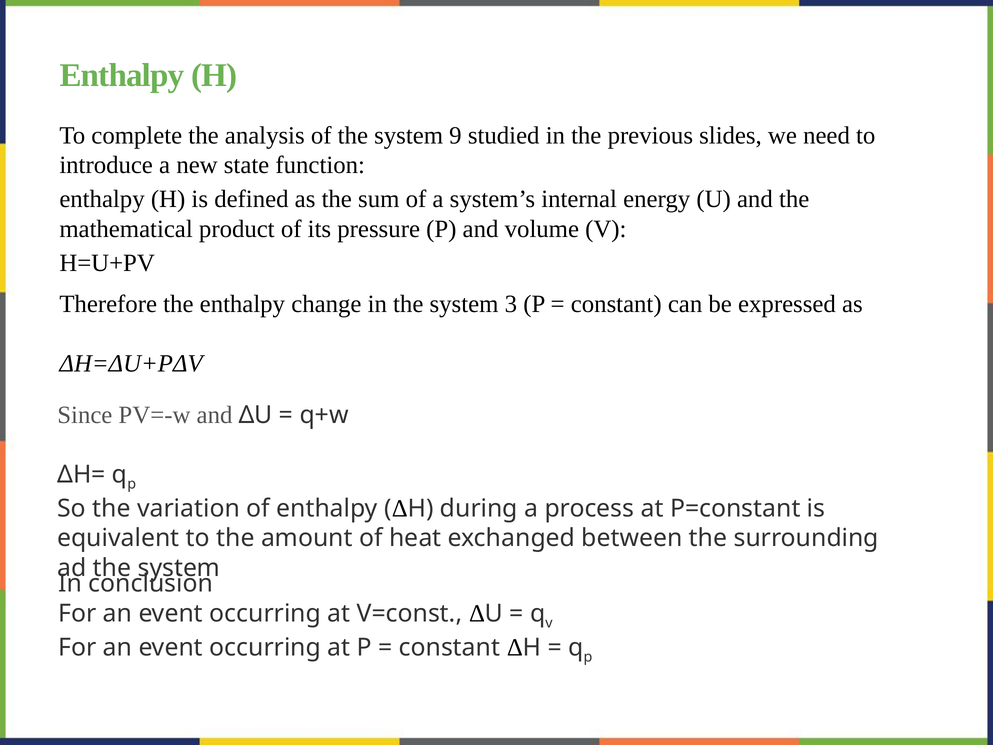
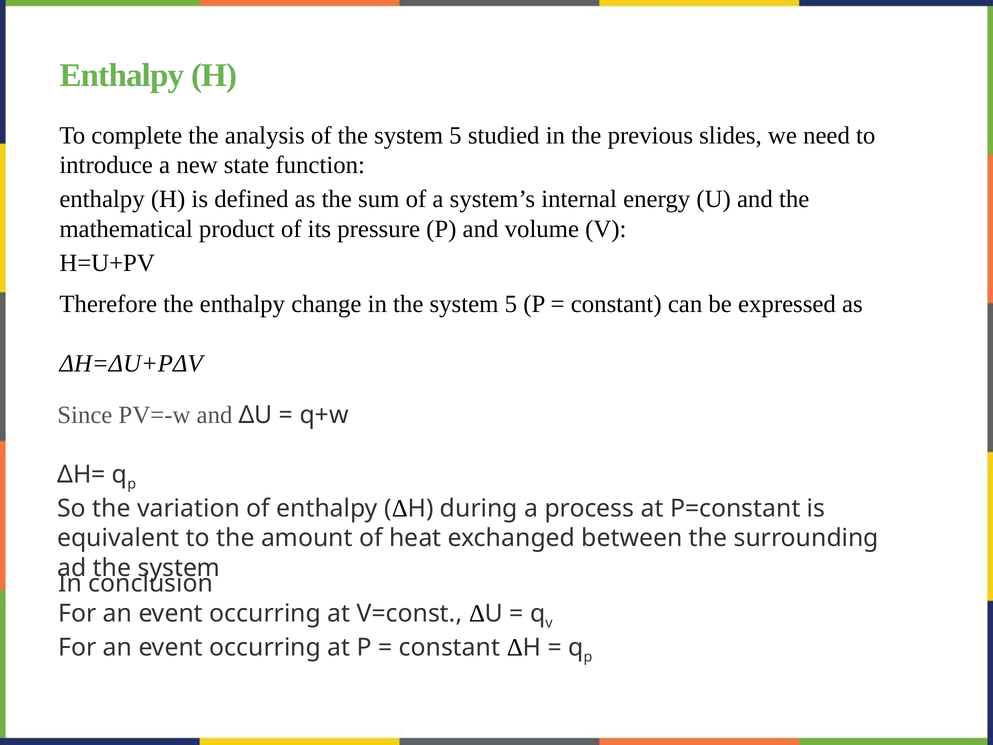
of the system 9: 9 -> 5
in the system 3: 3 -> 5
